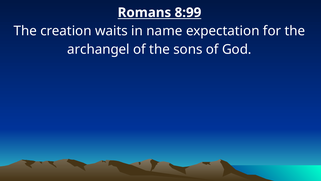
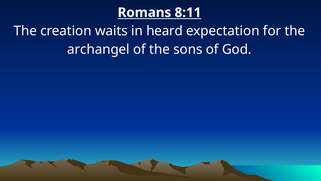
8:99: 8:99 -> 8:11
name: name -> heard
